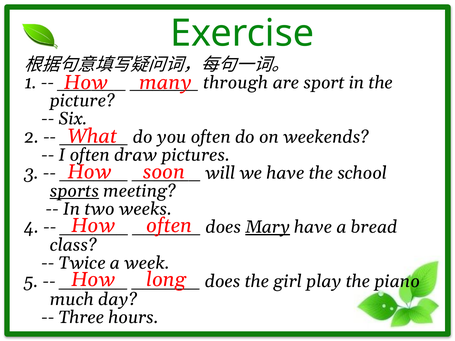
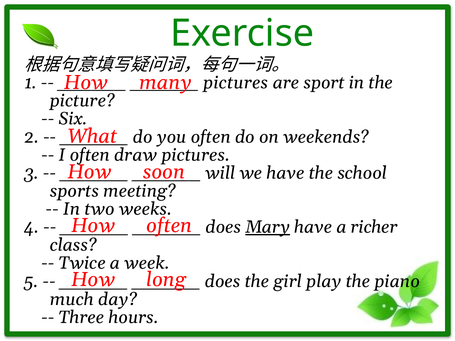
through at (236, 83): through -> pictures
sports underline: present -> none
bread: bread -> richer
